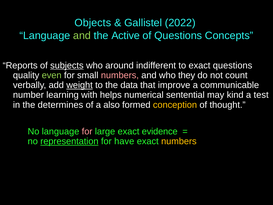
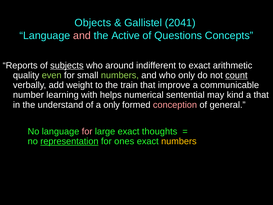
2022: 2022 -> 2041
and at (82, 36) colour: light green -> pink
exact questions: questions -> arithmetic
numbers at (120, 75) colour: pink -> light green
who they: they -> only
count underline: none -> present
weight underline: present -> none
data: data -> train
a test: test -> that
determines: determines -> understand
a also: also -> only
conception colour: yellow -> pink
thought: thought -> general
evidence: evidence -> thoughts
have: have -> ones
